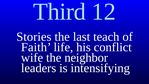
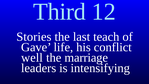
Faith: Faith -> Gave
wife: wife -> well
neighbor: neighbor -> marriage
